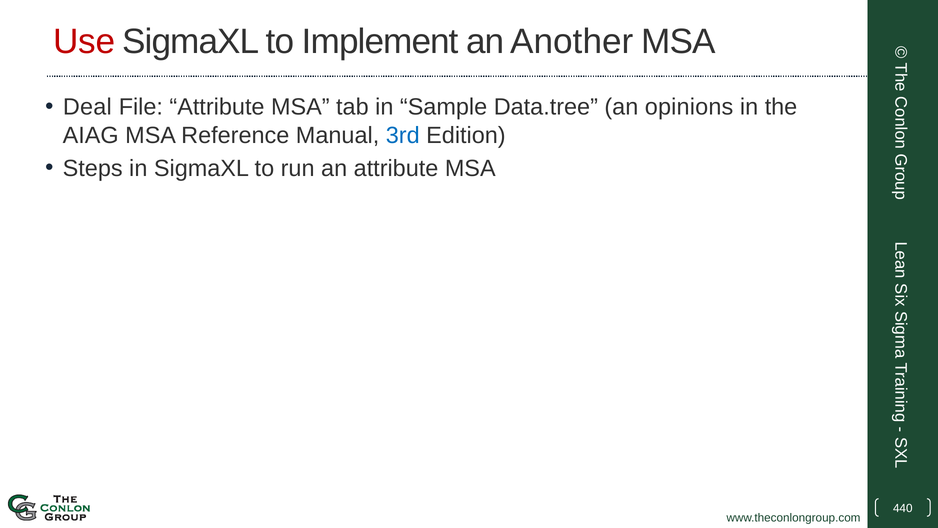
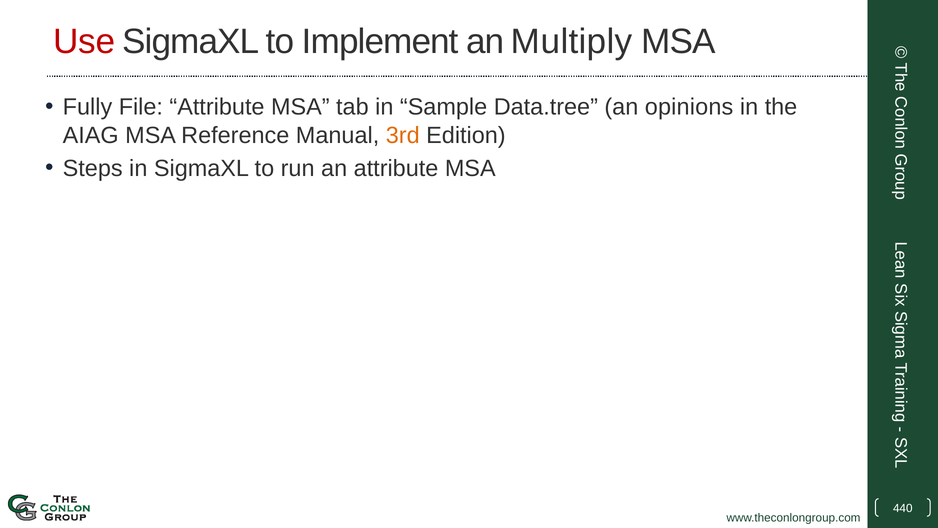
Another: Another -> Multiply
Deal: Deal -> Fully
3rd colour: blue -> orange
